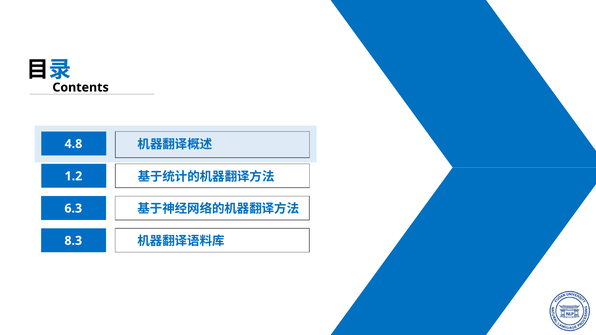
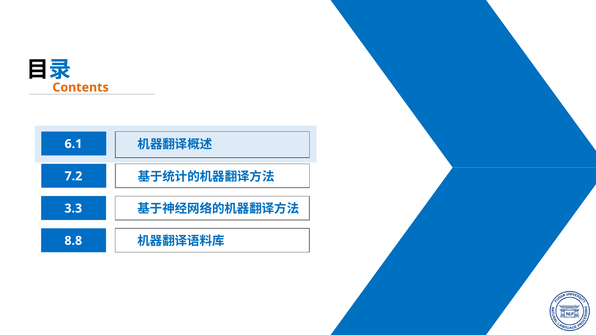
Contents colour: black -> orange
4.8: 4.8 -> 6.1
1.2: 1.2 -> 7.2
6.3: 6.3 -> 3.3
8.3: 8.3 -> 8.8
